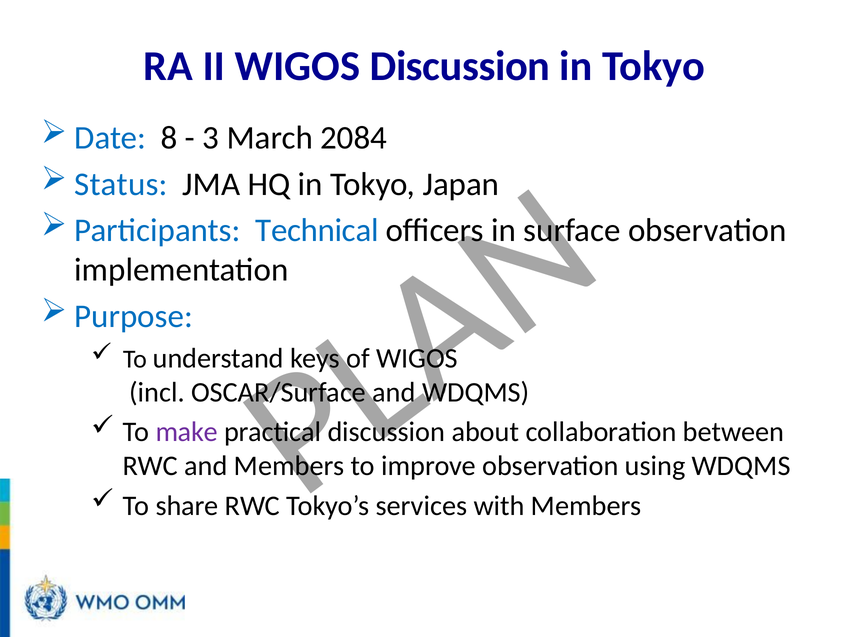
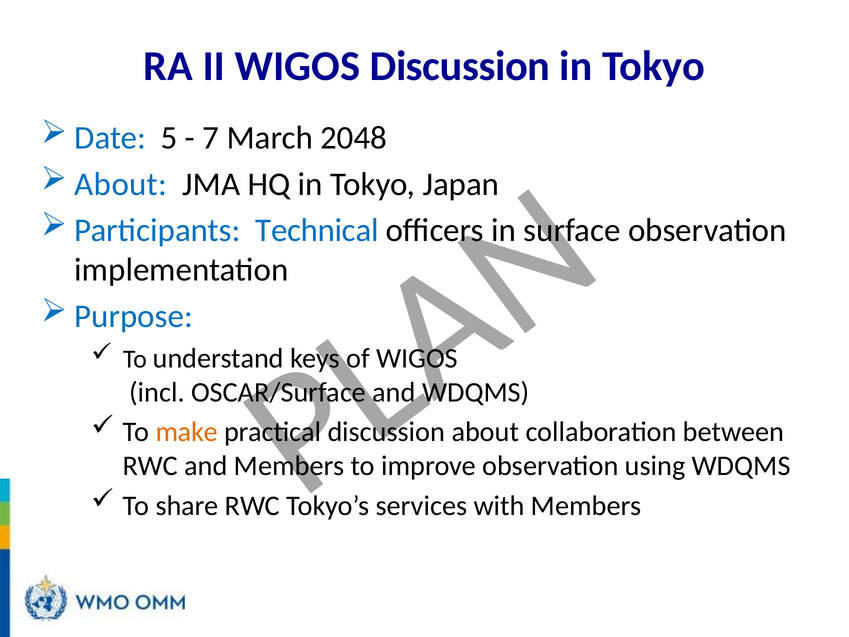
8: 8 -> 5
3: 3 -> 7
2084: 2084 -> 2048
Status at (121, 184): Status -> About
make colour: purple -> orange
